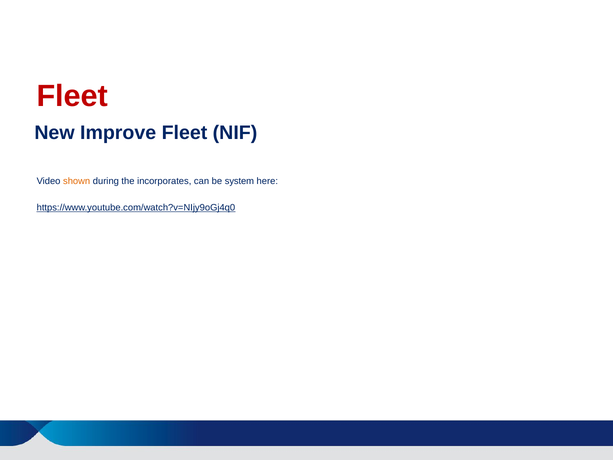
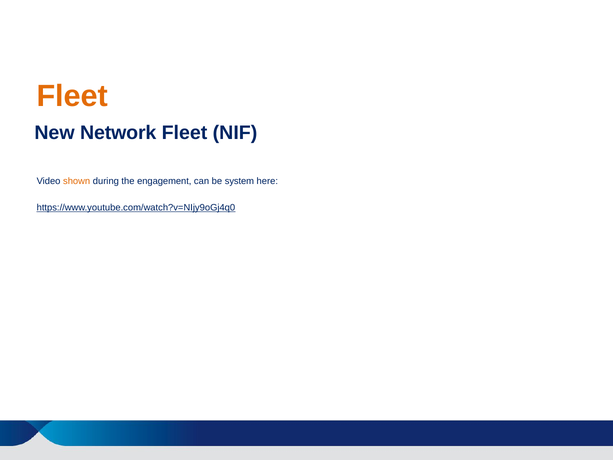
Fleet at (72, 96) colour: red -> orange
Improve: Improve -> Network
incorporates: incorporates -> engagement
